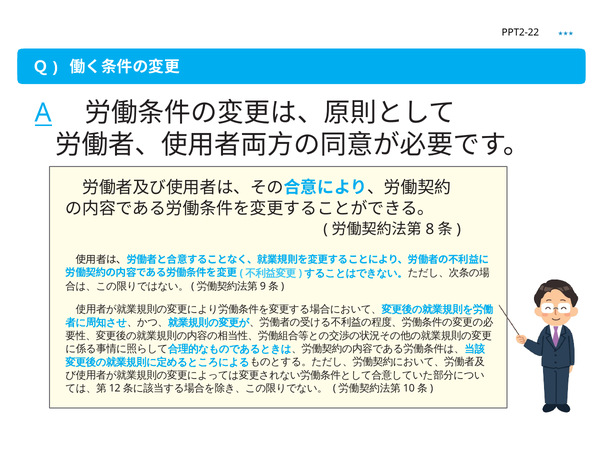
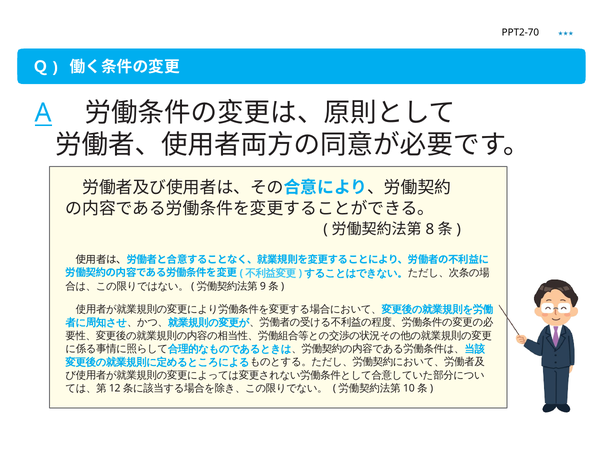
PPT2-22: PPT2-22 -> PPT2-70
